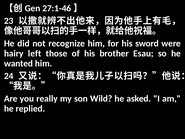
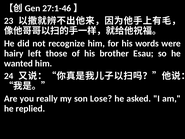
sword: sword -> words
Wild: Wild -> Lose
